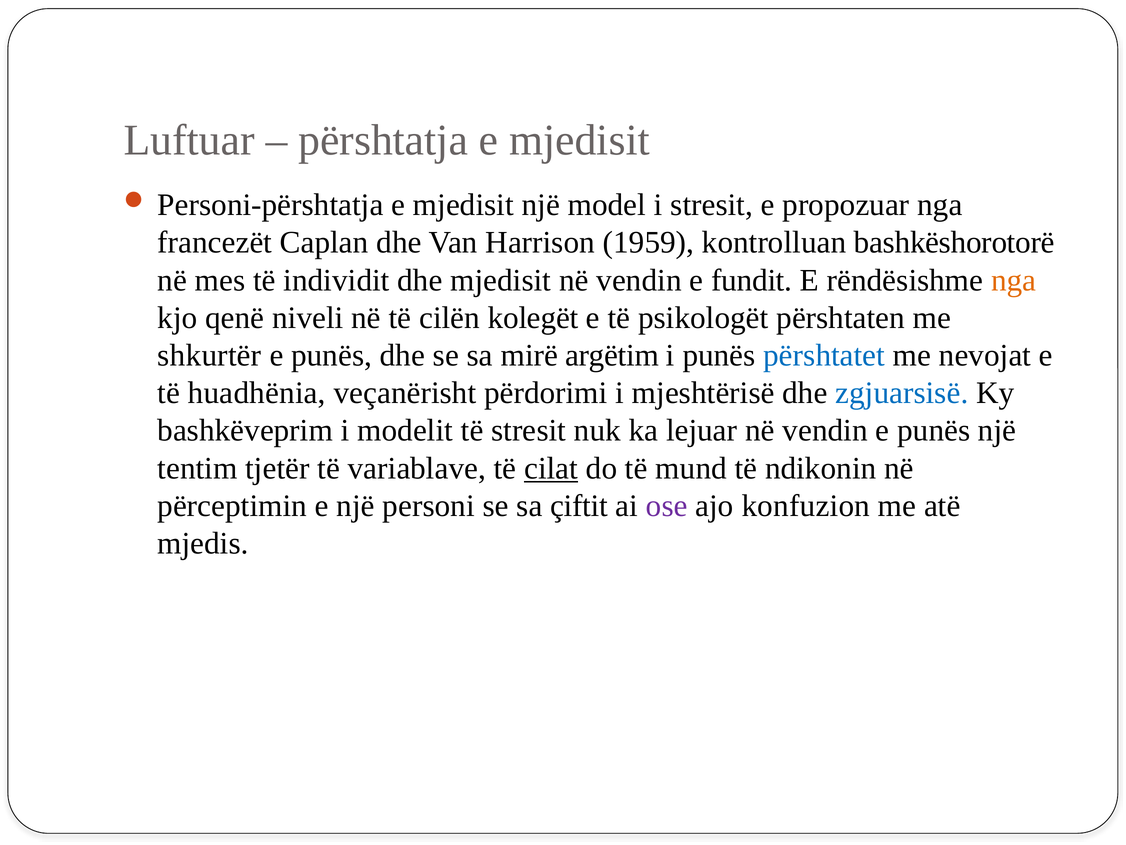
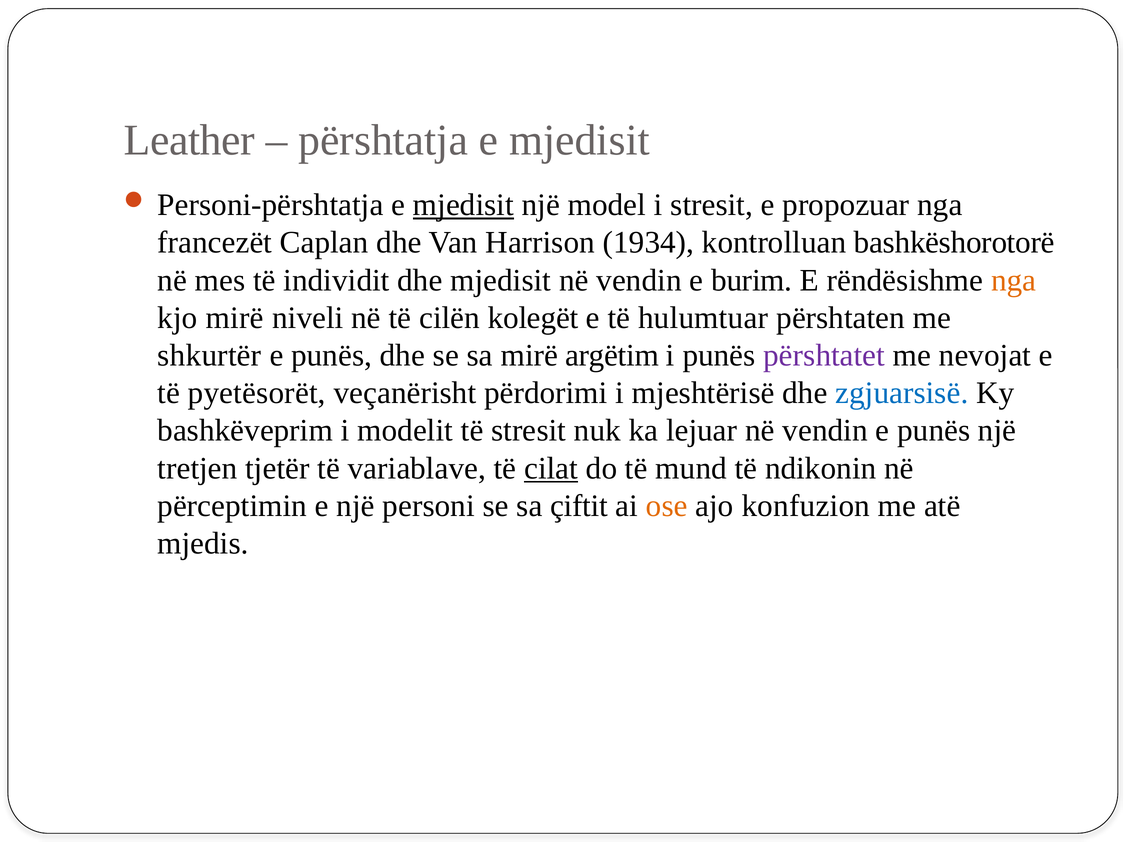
Luftuar: Luftuar -> Leather
mjedisit at (463, 205) underline: none -> present
1959: 1959 -> 1934
fundit: fundit -> burim
kjo qenë: qenë -> mirë
psikologët: psikologët -> hulumtuar
përshtatet colour: blue -> purple
huadhënia: huadhënia -> pyetësorët
tentim: tentim -> tretjen
ose colour: purple -> orange
